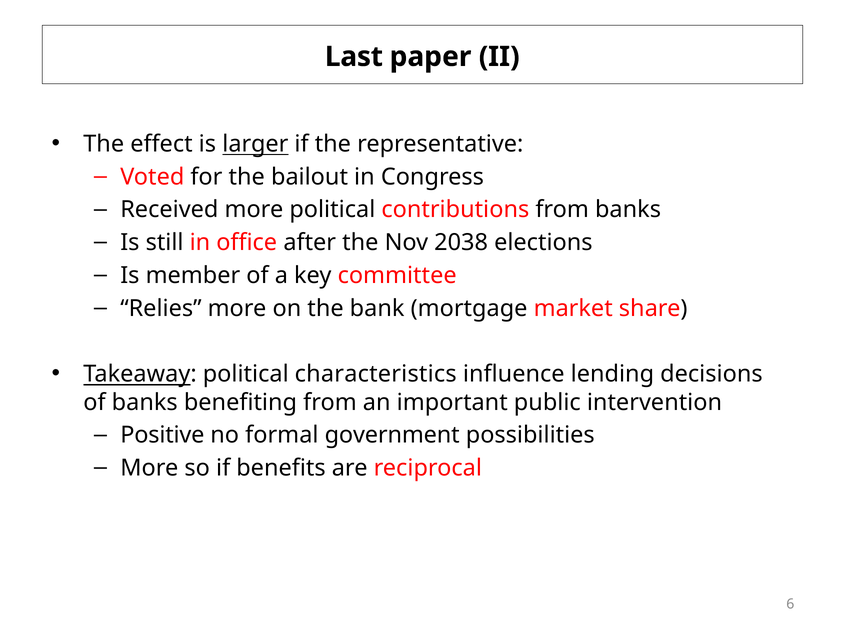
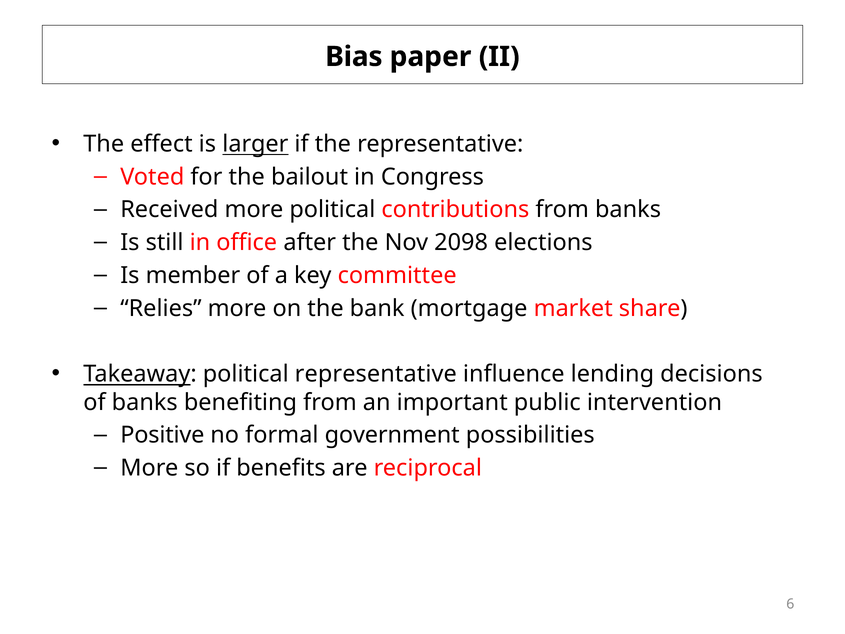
Last: Last -> Bias
2038: 2038 -> 2098
political characteristics: characteristics -> representative
